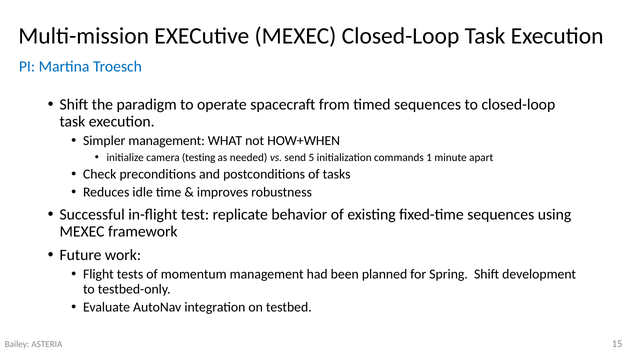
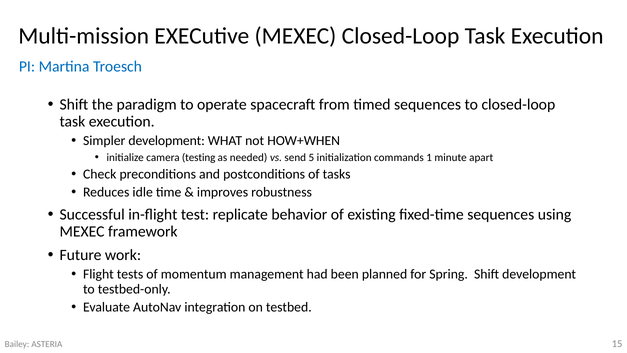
Simpler management: management -> development
